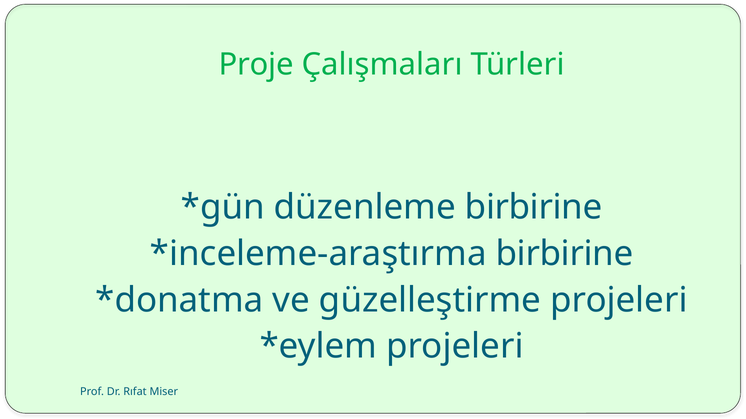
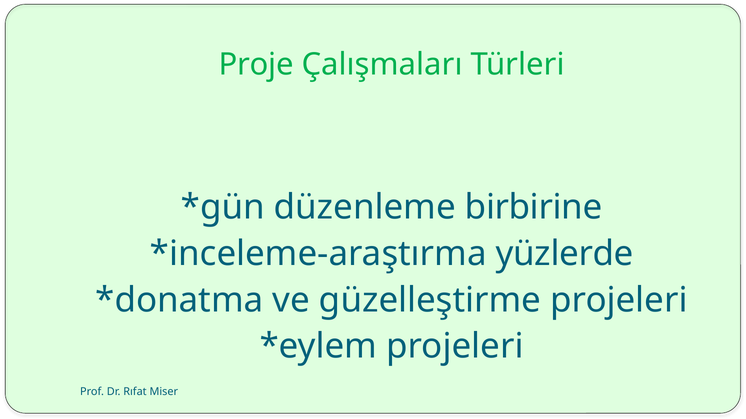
birbirine at (565, 254): birbirine -> yüzlerde
